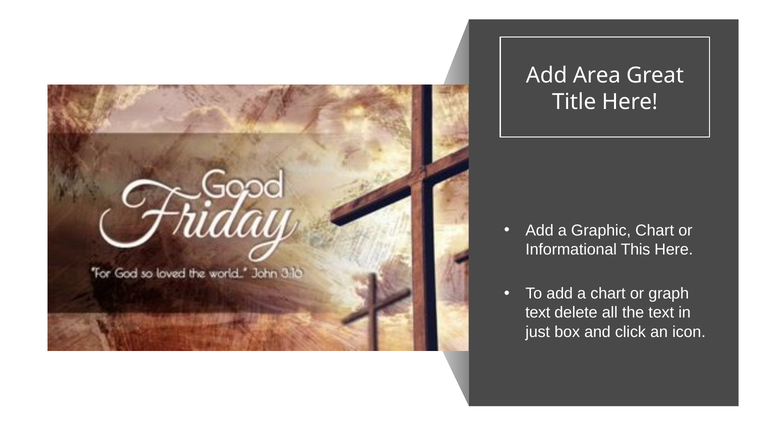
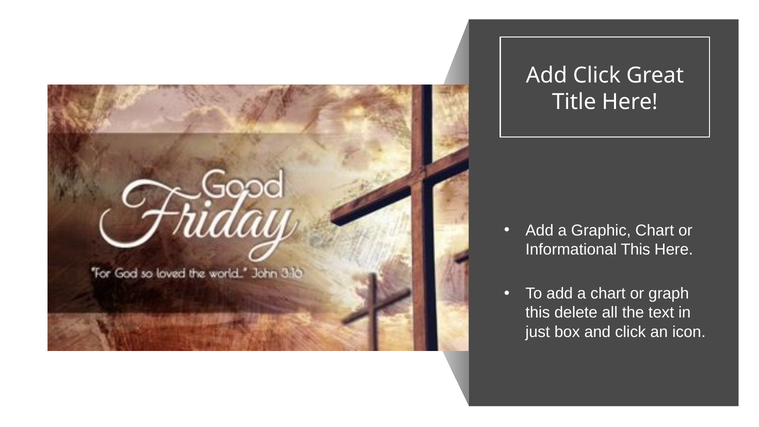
Add Area: Area -> Click
text at (538, 313): text -> this
